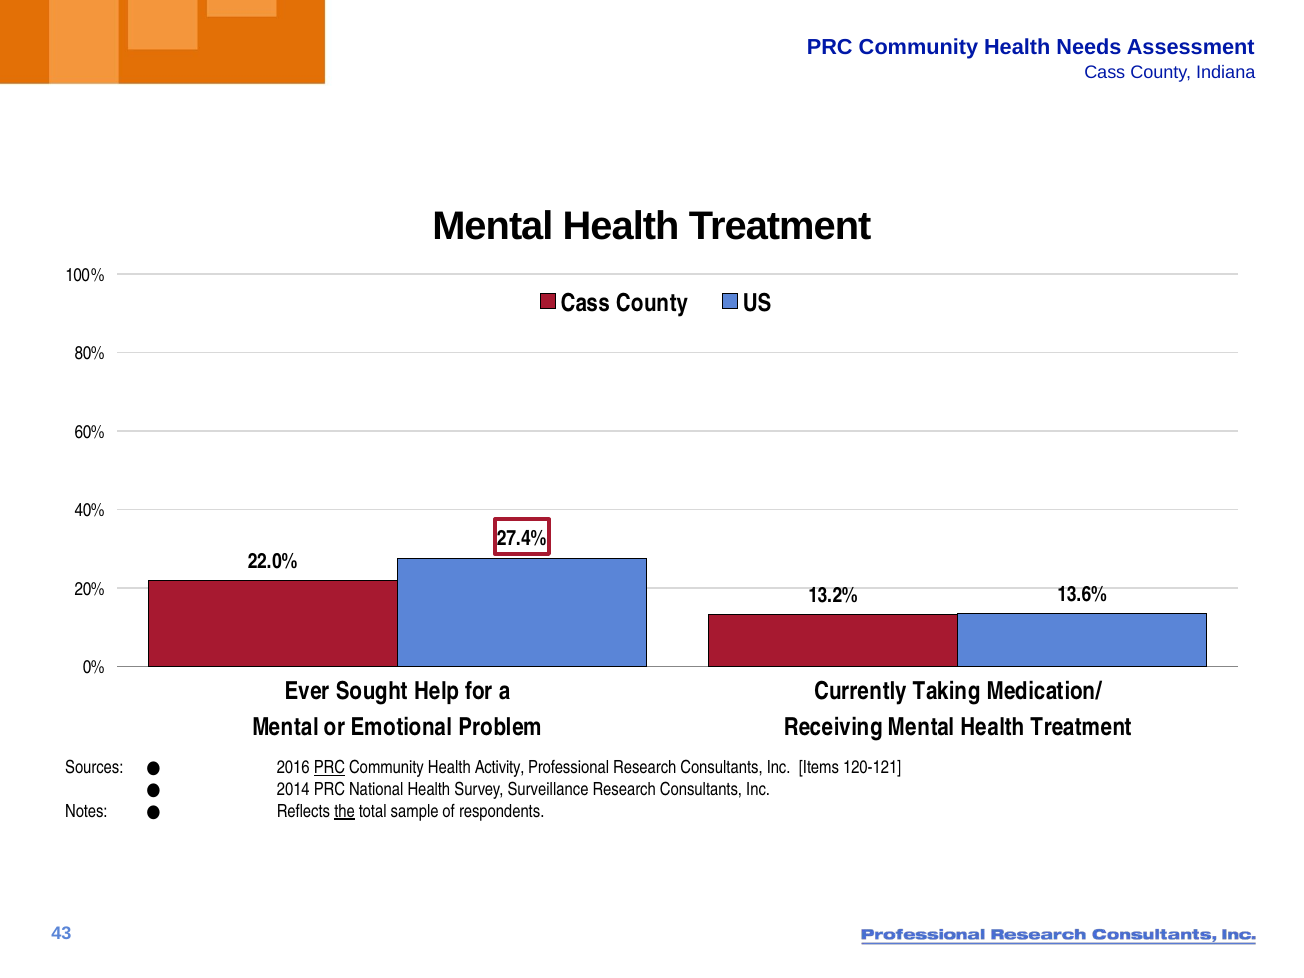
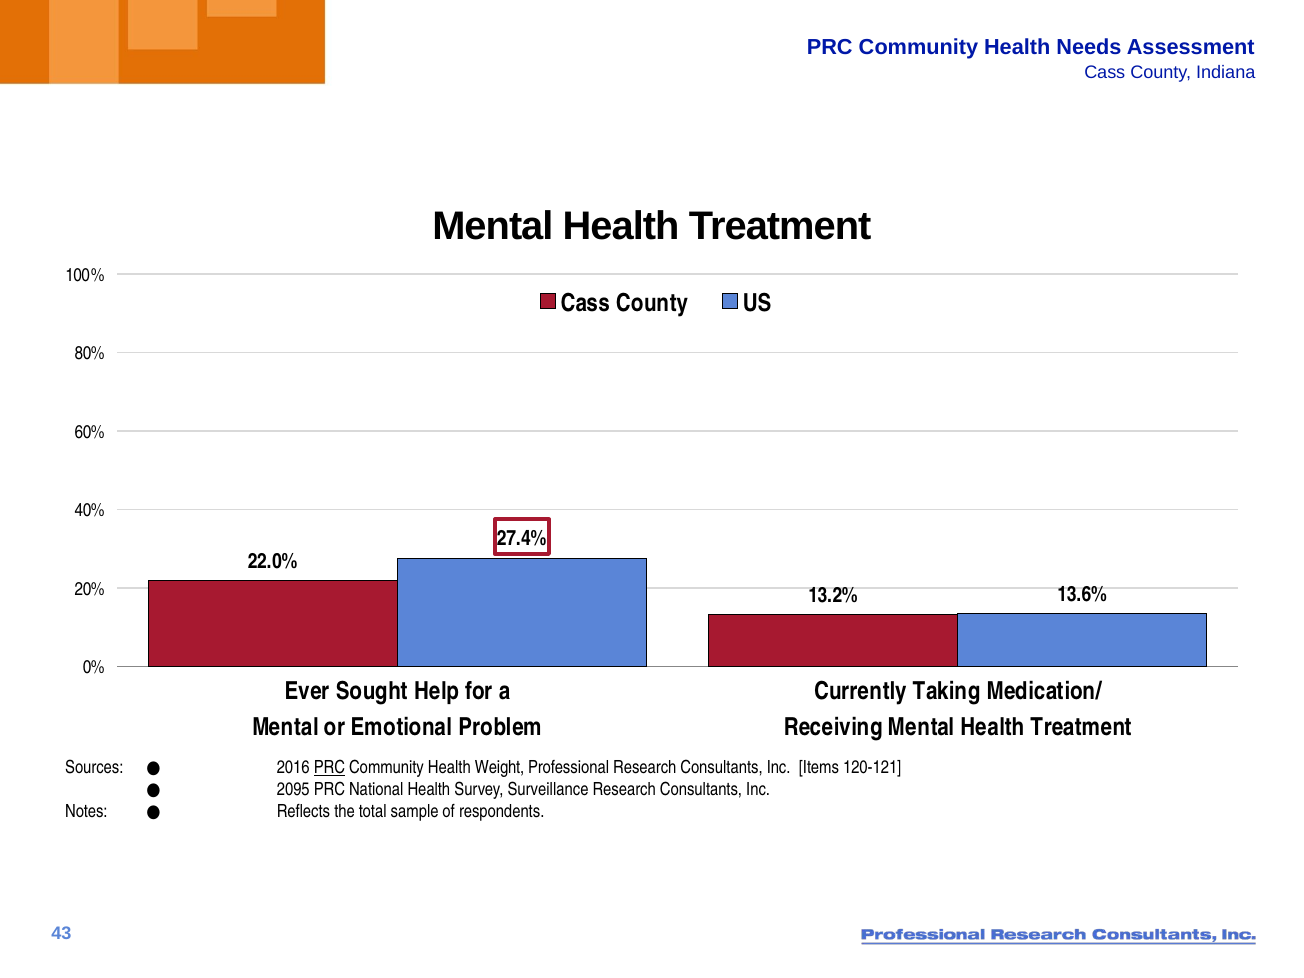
Activity: Activity -> Weight
2014: 2014 -> 2095
the underline: present -> none
